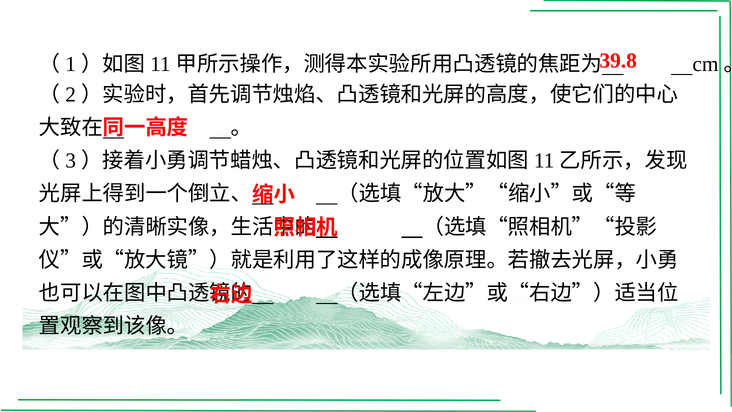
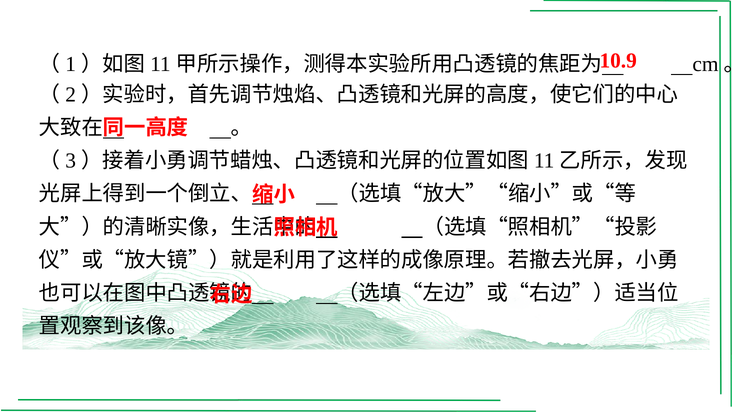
39.8: 39.8 -> 10.9
